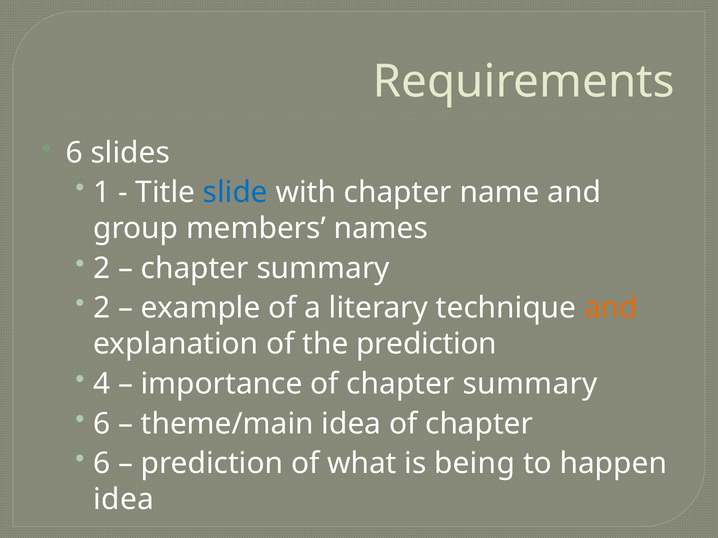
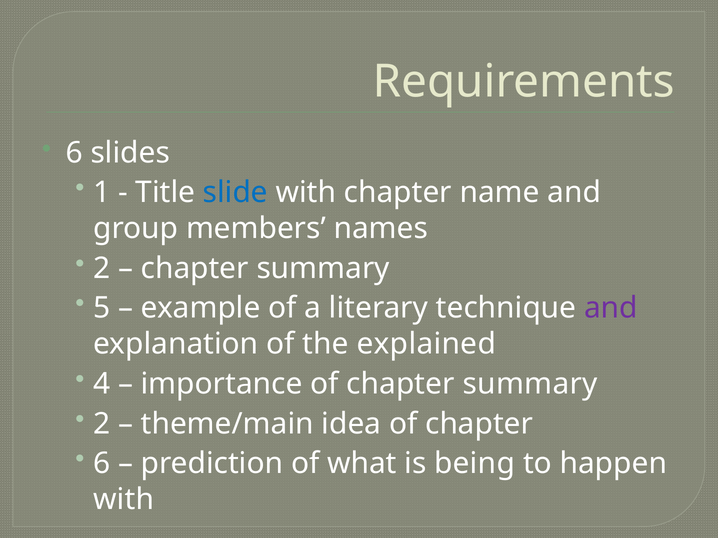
2 at (102, 308): 2 -> 5
and at (611, 308) colour: orange -> purple
the prediction: prediction -> explained
6 at (102, 424): 6 -> 2
idea at (124, 500): idea -> with
